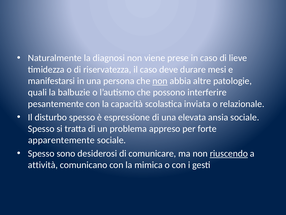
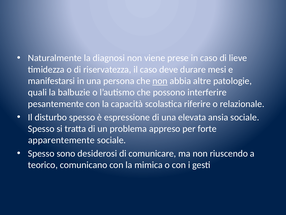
inviata: inviata -> riferire
riuscendo underline: present -> none
attività: attività -> teorico
